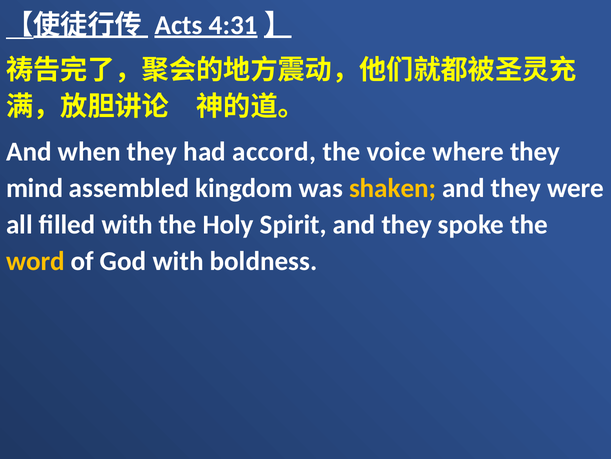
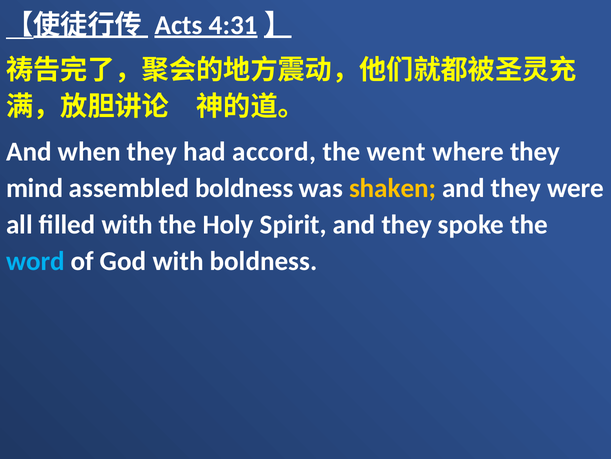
voice: voice -> went
assembled kingdom: kingdom -> boldness
word colour: yellow -> light blue
